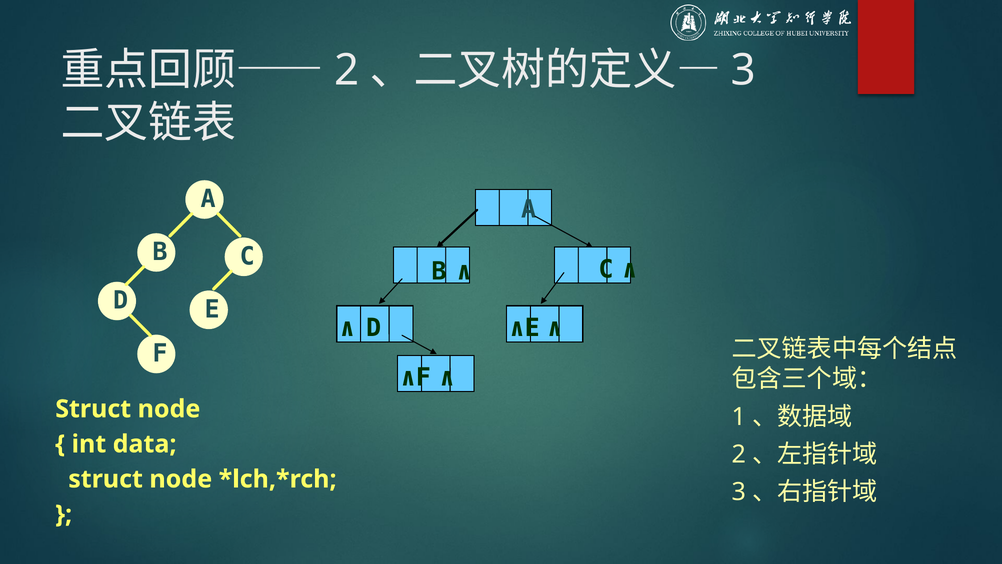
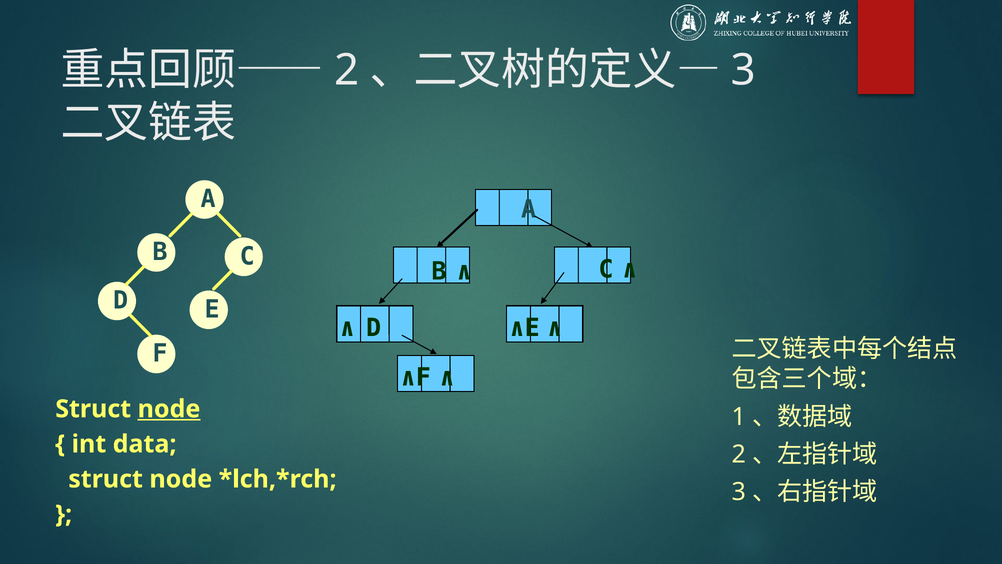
node at (169, 409) underline: none -> present
